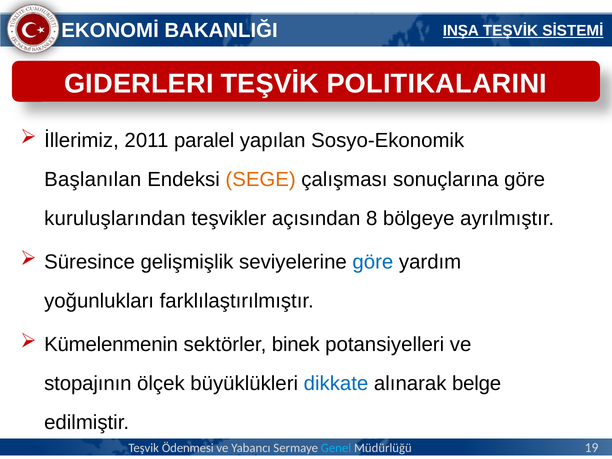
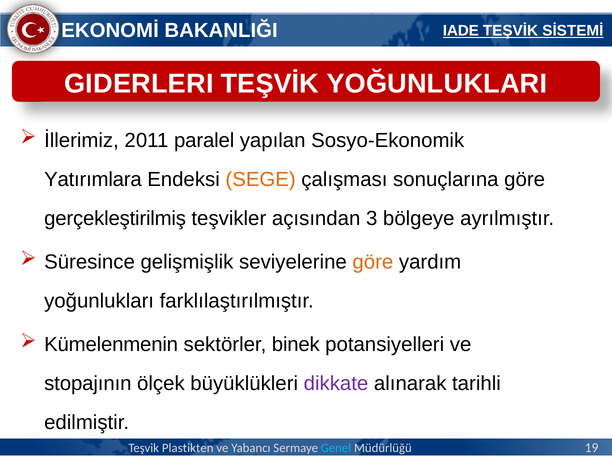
INŞA: INŞA -> IADE
POLITIKALARINI: POLITIKALARINI -> YOĞUNLUKLARI
Başlanılan: Başlanılan -> Yatırımlara
kuruluşlarından: kuruluşlarından -> gerçekleştirilmiş
8: 8 -> 3
göre at (373, 262) colour: blue -> orange
dikkate colour: blue -> purple
belge: belge -> tarihli
Ödenmesi: Ödenmesi -> Plastikten
